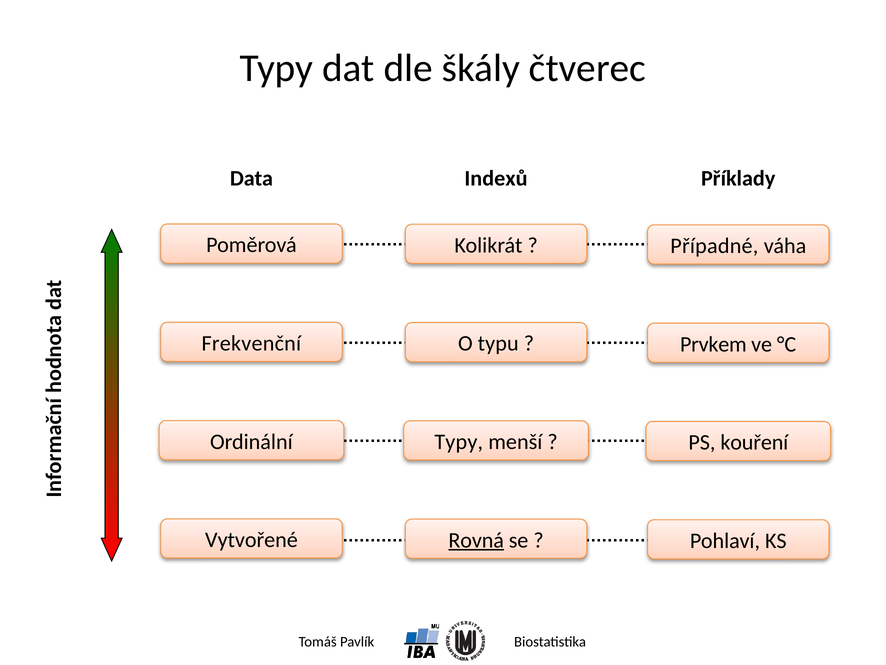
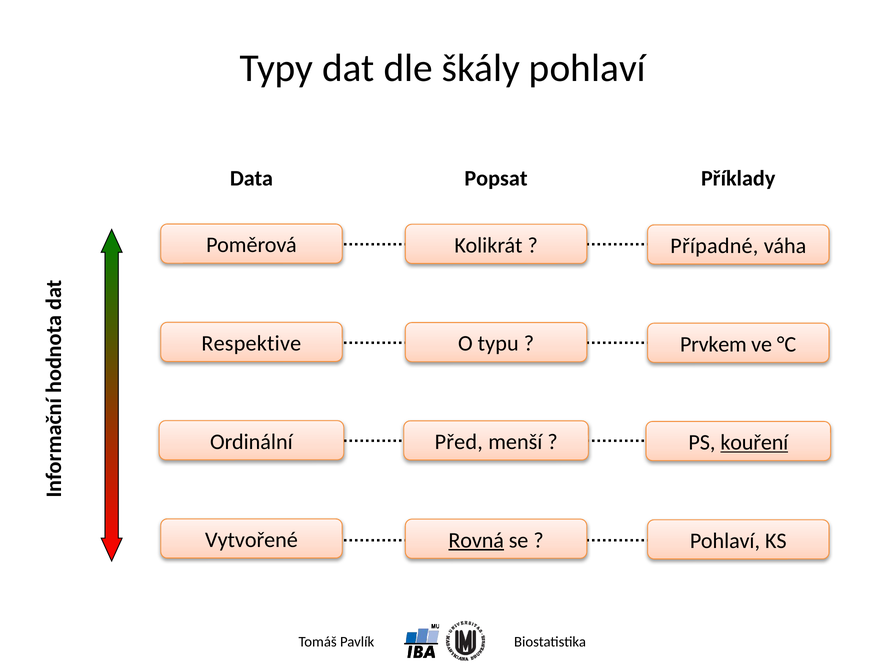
škály čtverec: čtverec -> pohlaví
Indexů: Indexů -> Popsat
Frekvenční: Frekvenční -> Respektive
Typy at (459, 442): Typy -> Před
kouření underline: none -> present
